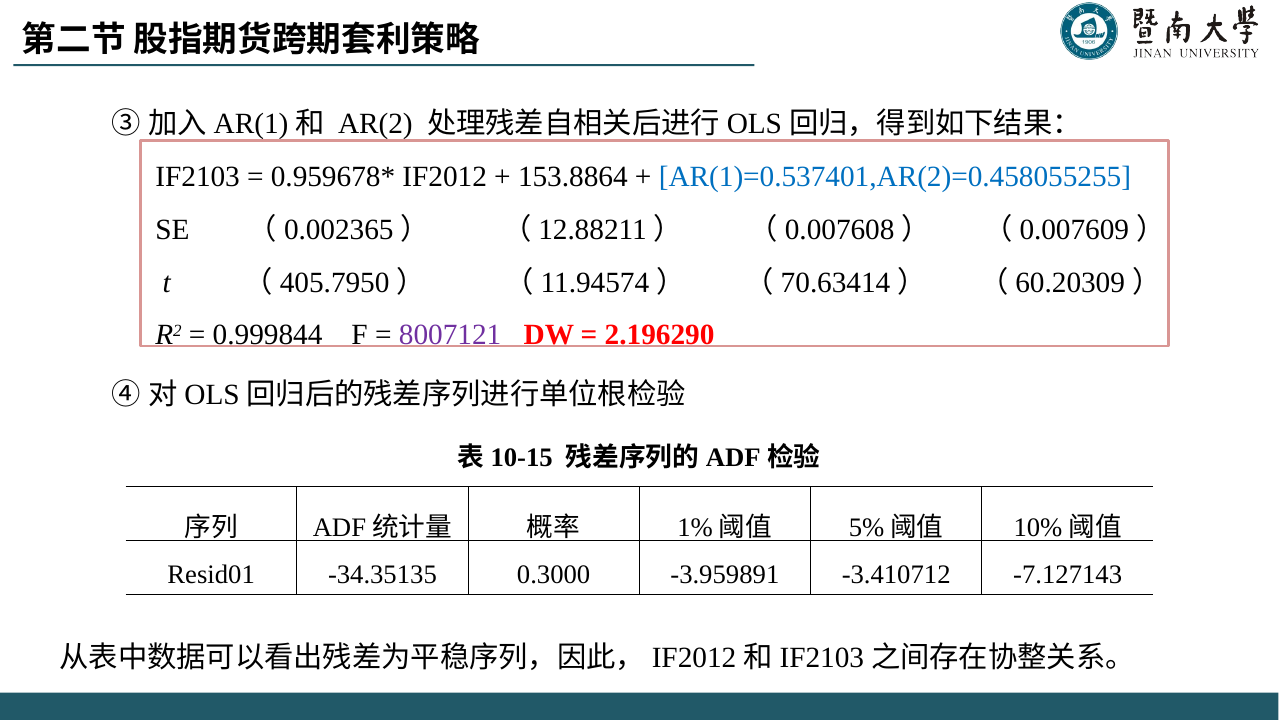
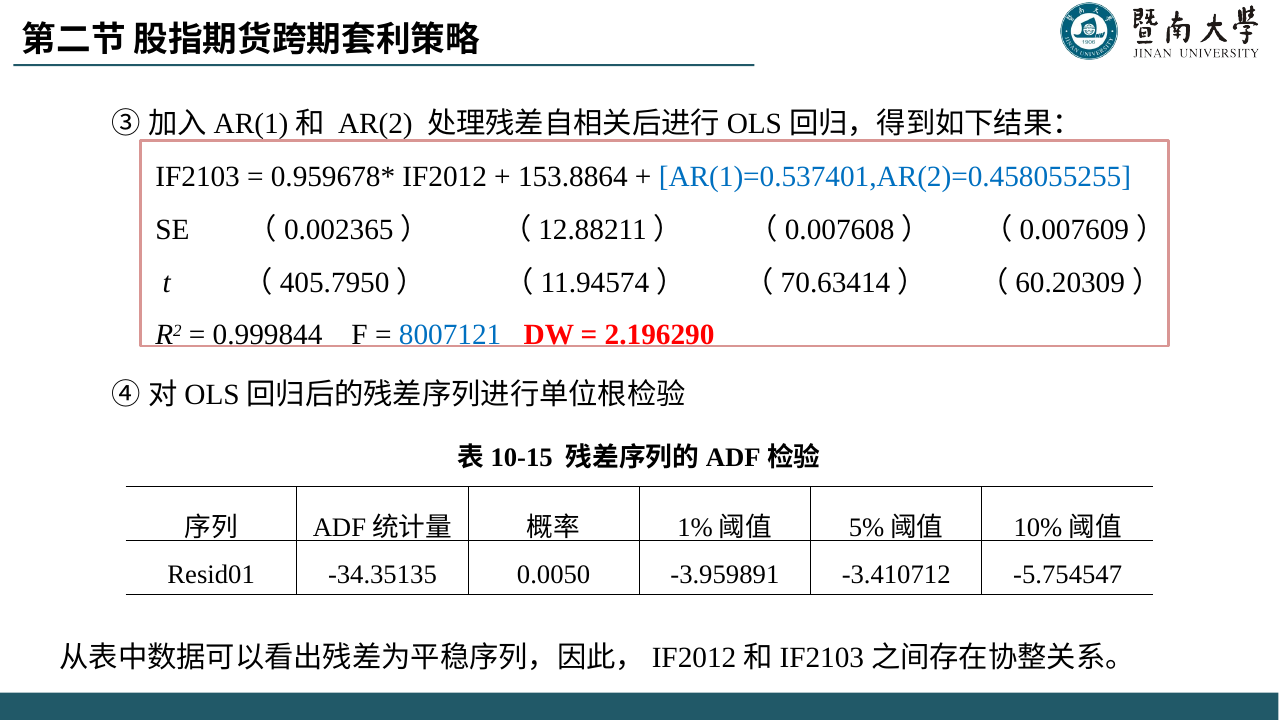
8007121 colour: purple -> blue
0.3000: 0.3000 -> 0.0050
-7.127143: -7.127143 -> -5.754547
